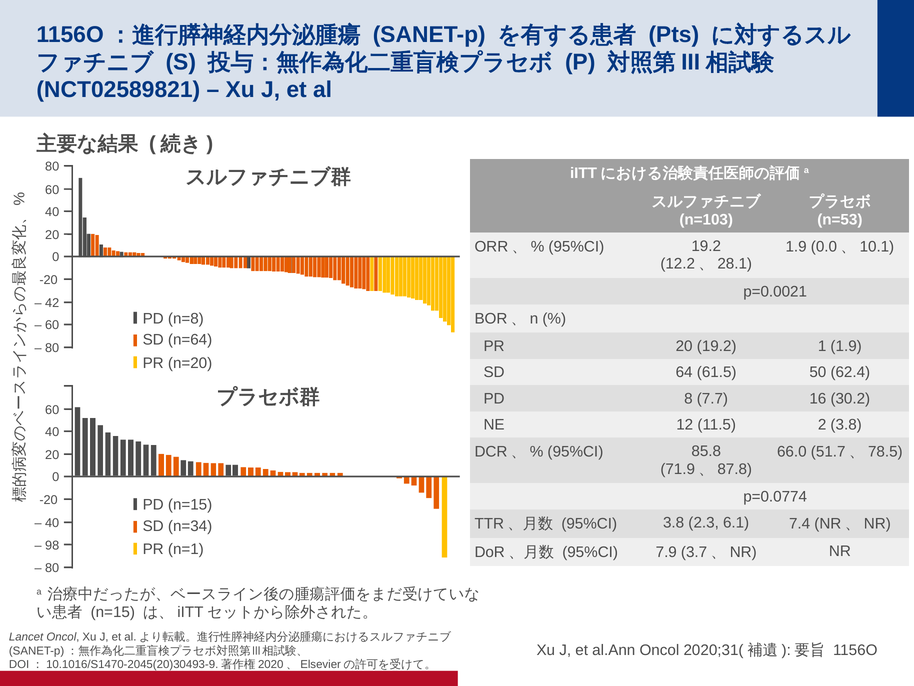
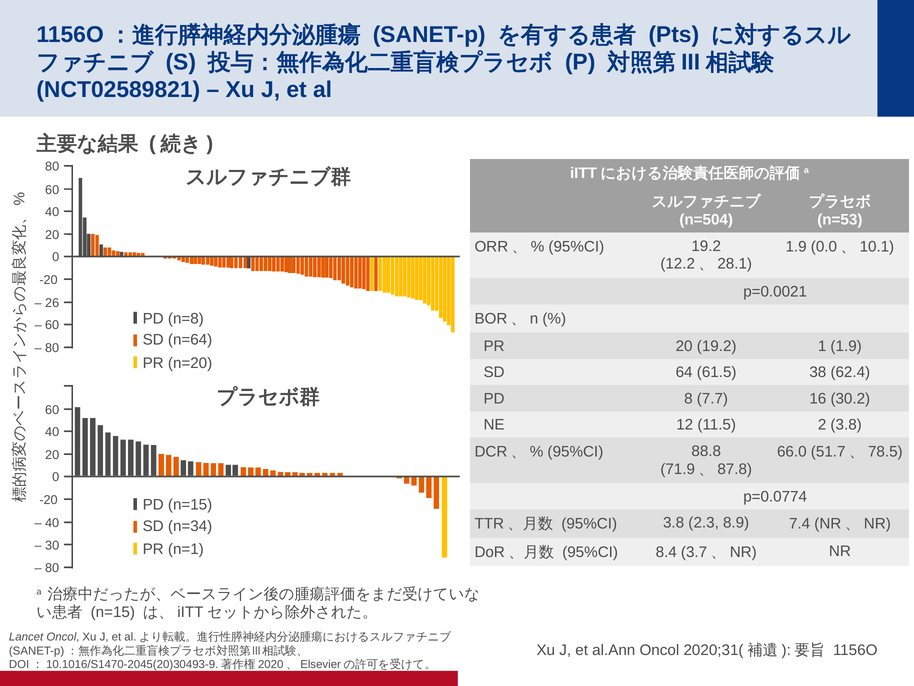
n=103: n=103 -> n=504
42: 42 -> 26
50: 50 -> 38
85.8: 85.8 -> 88.8
6.1: 6.1 -> 8.9
98: 98 -> 30
7.9: 7.9 -> 8.4
